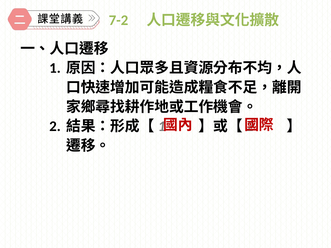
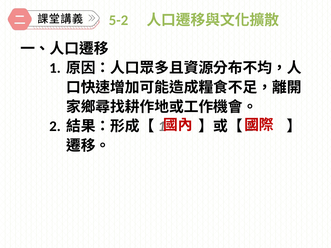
7-2: 7-2 -> 5-2
